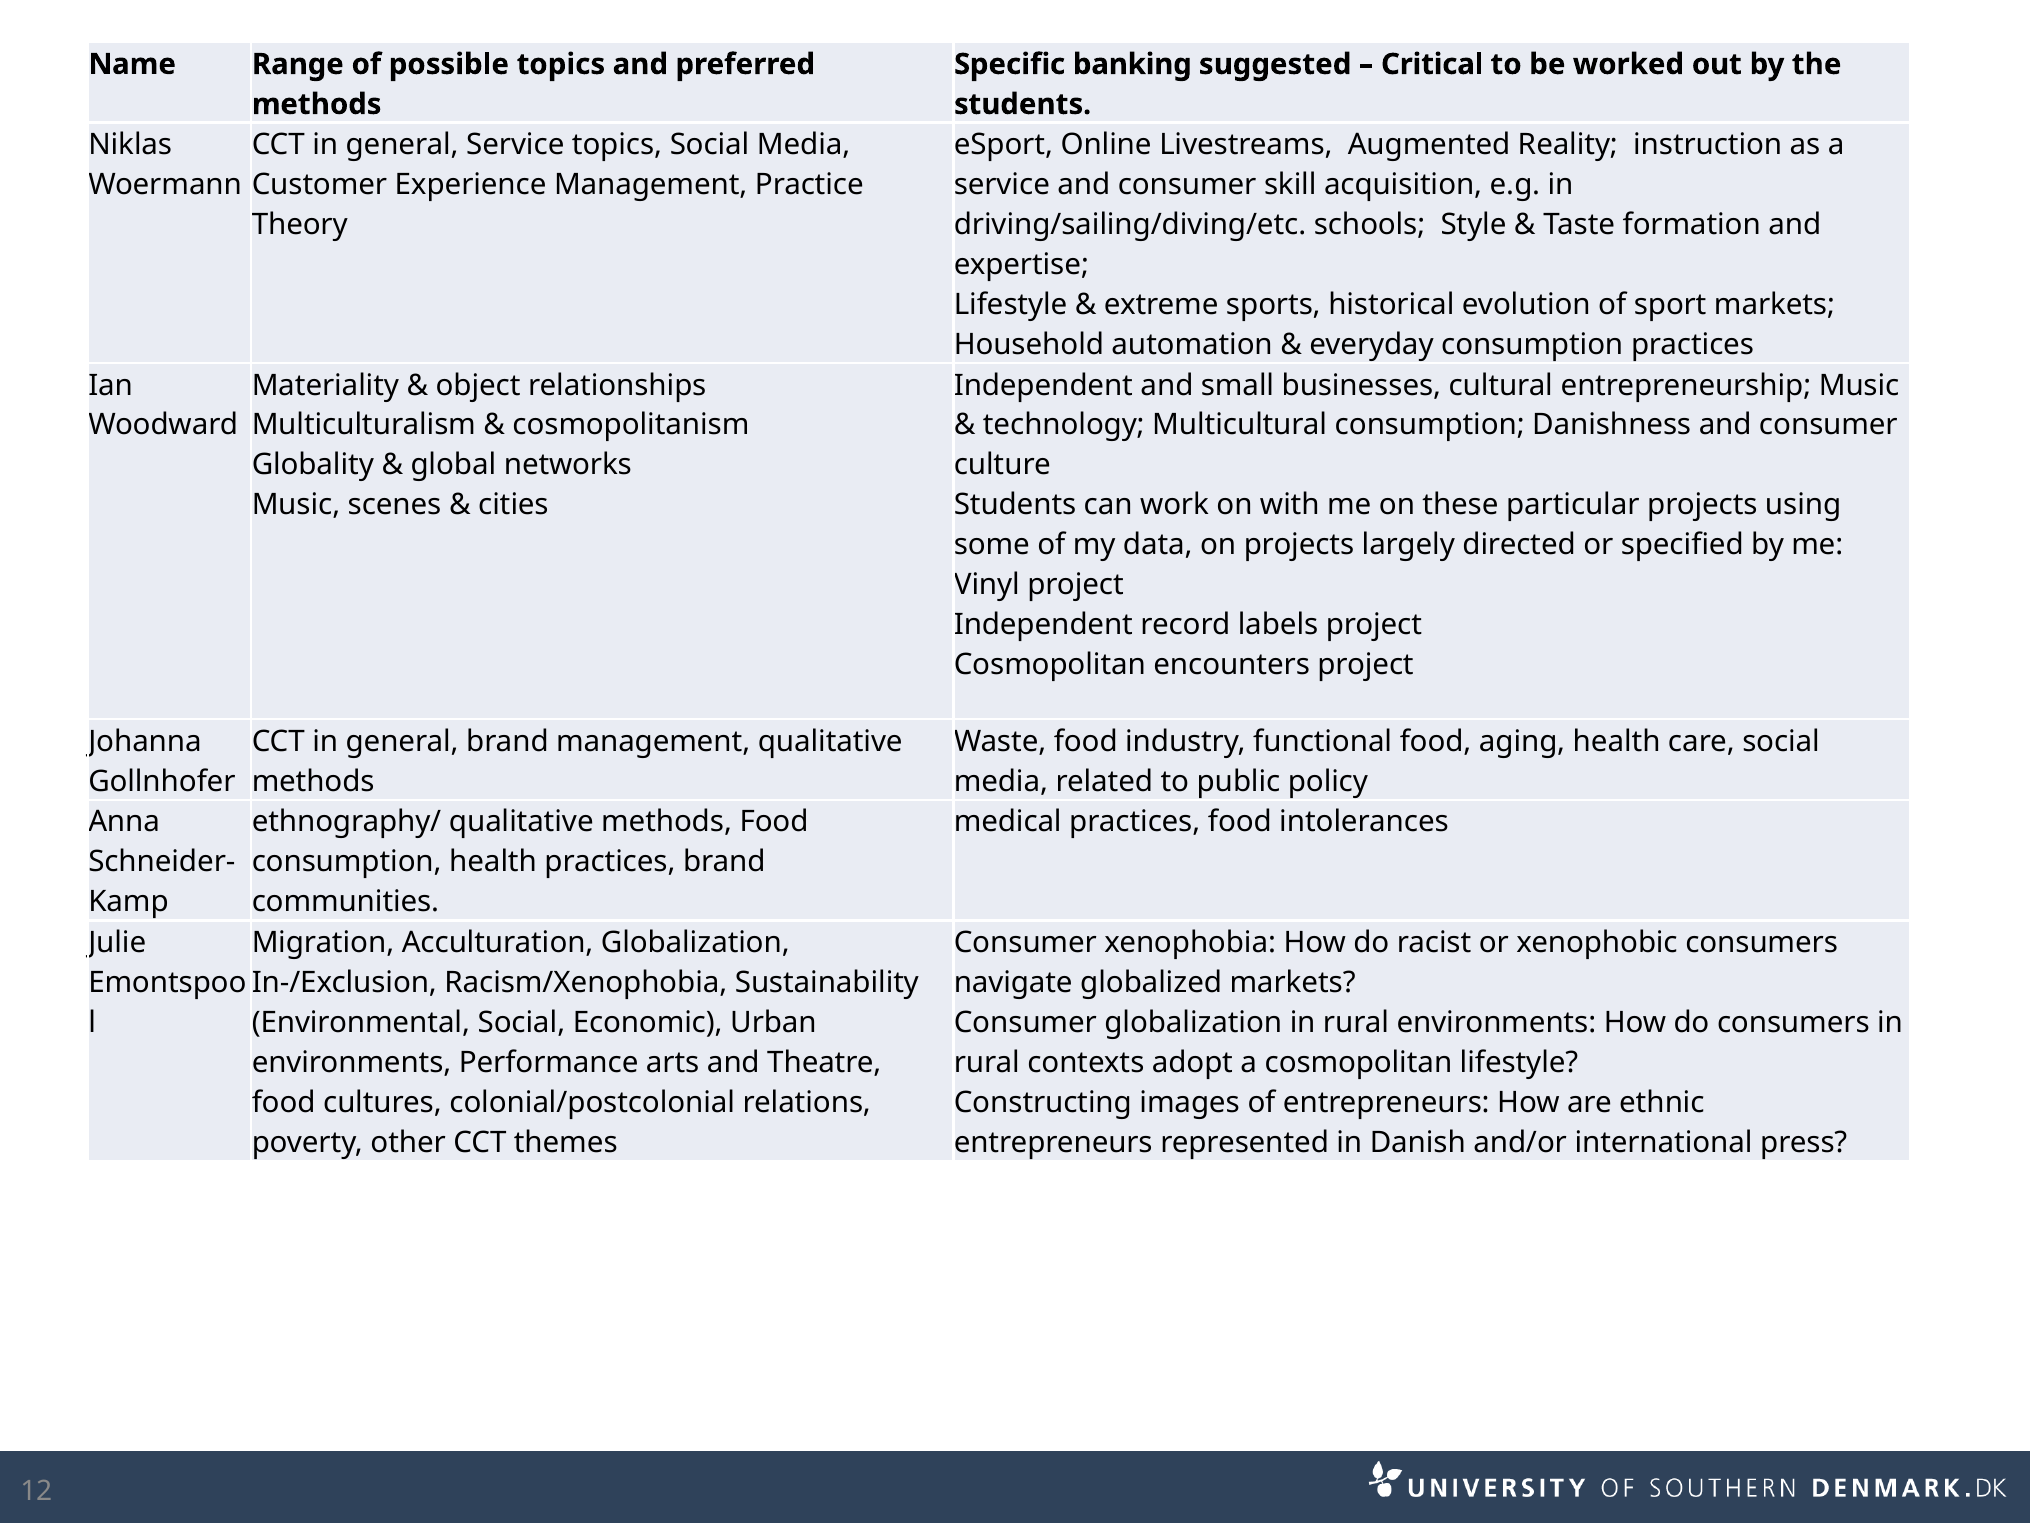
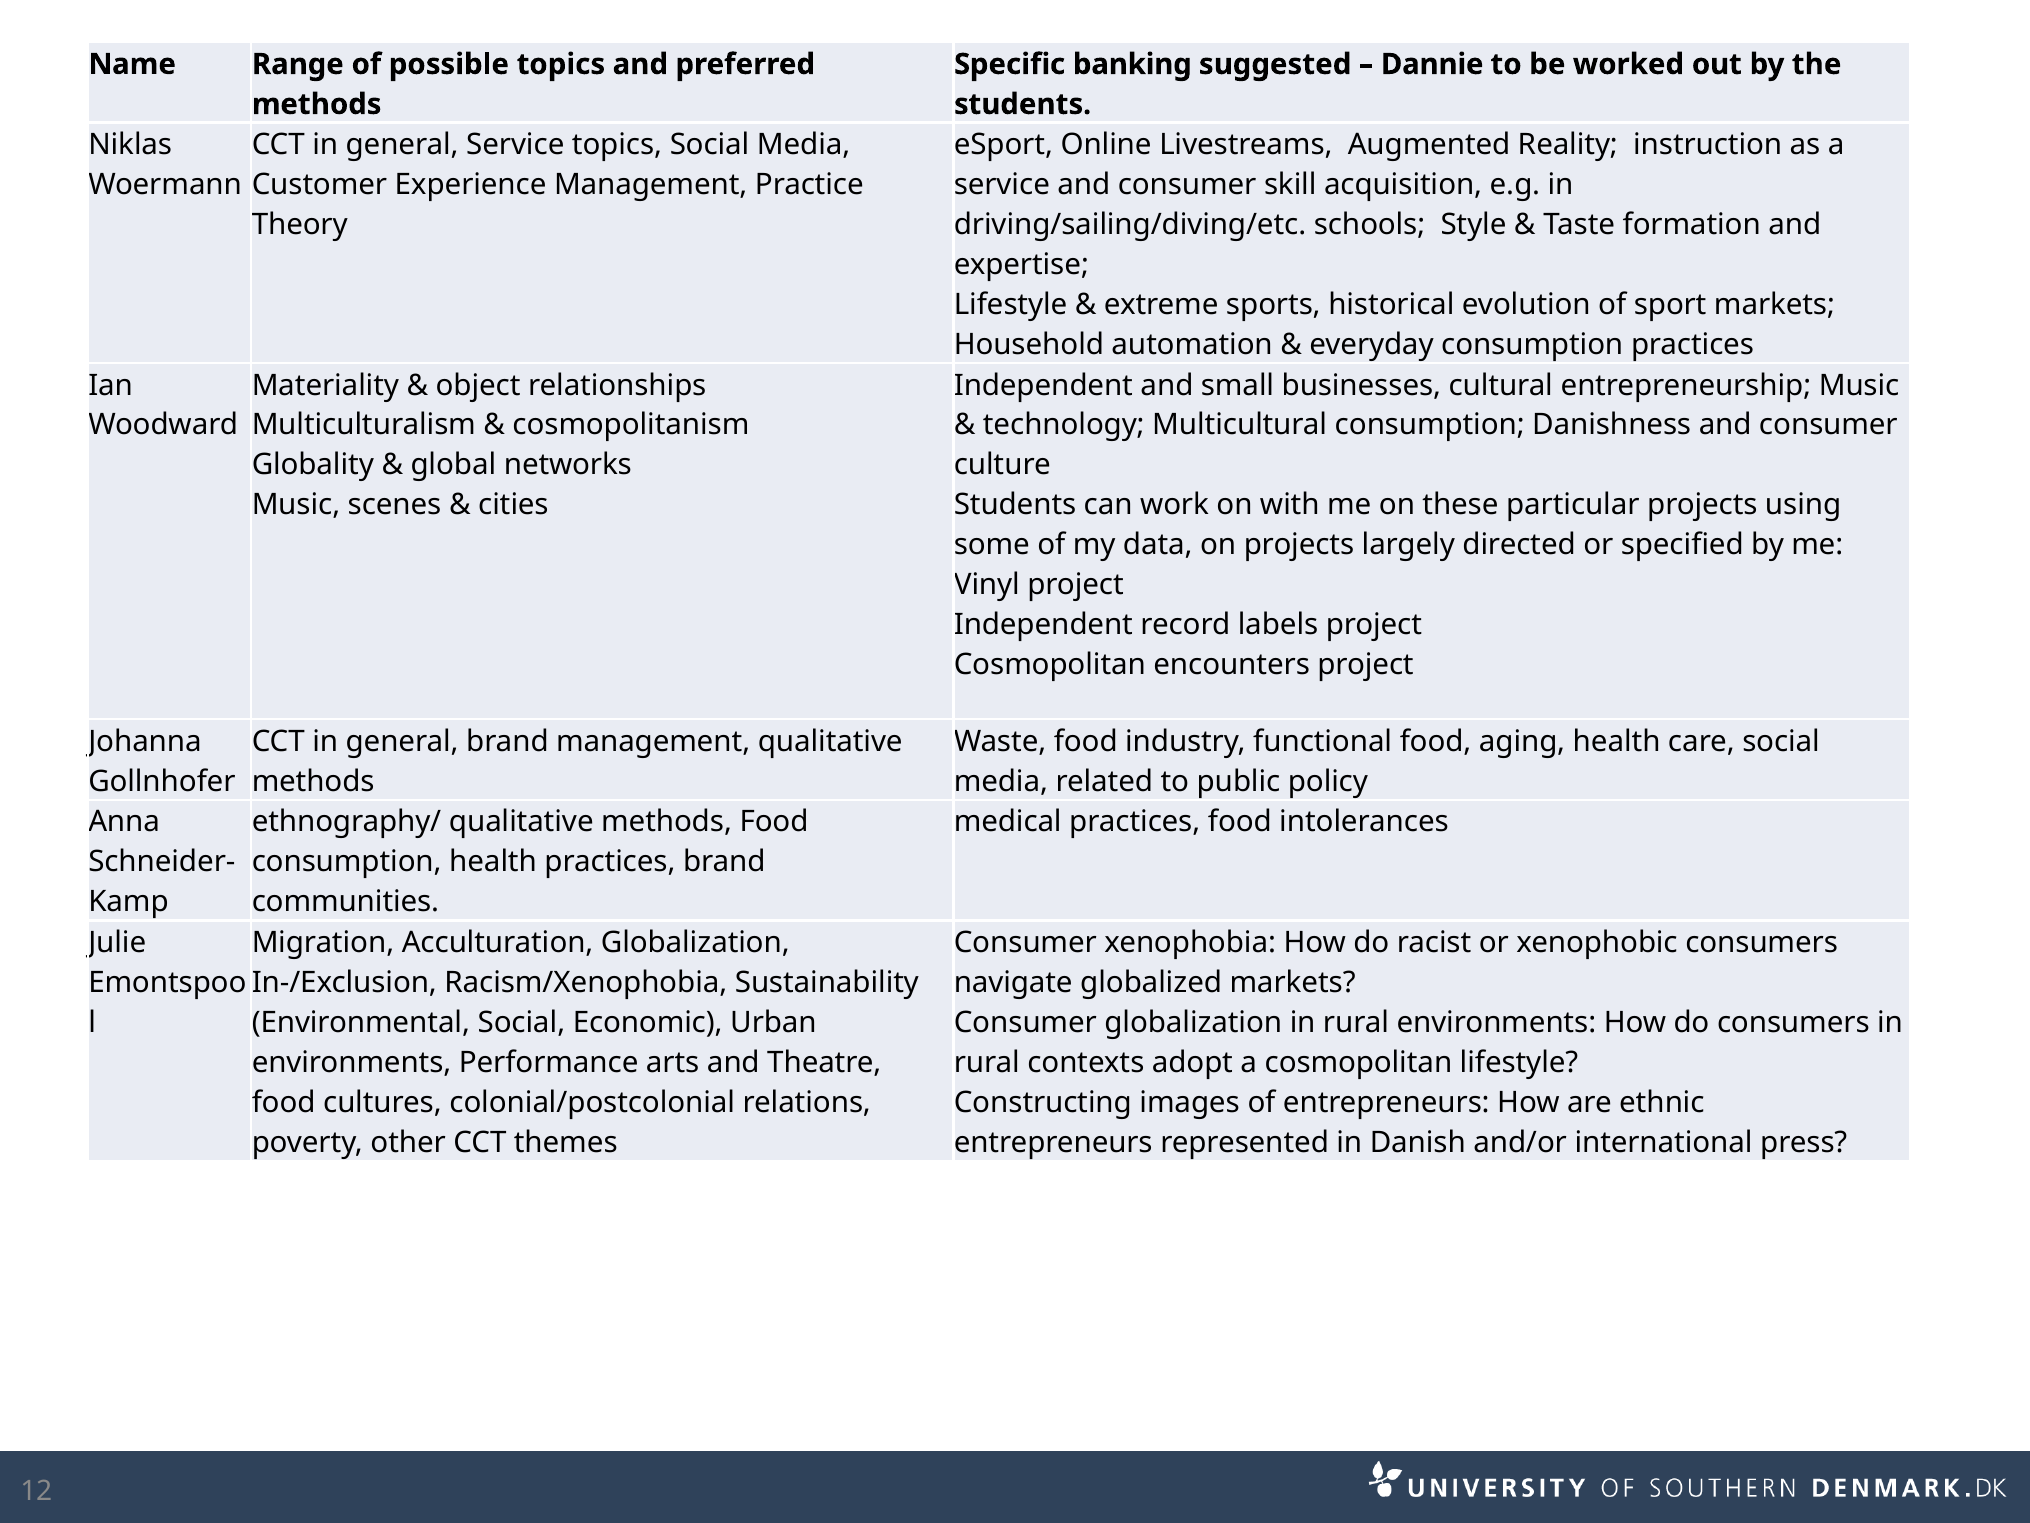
Critical: Critical -> Dannie
